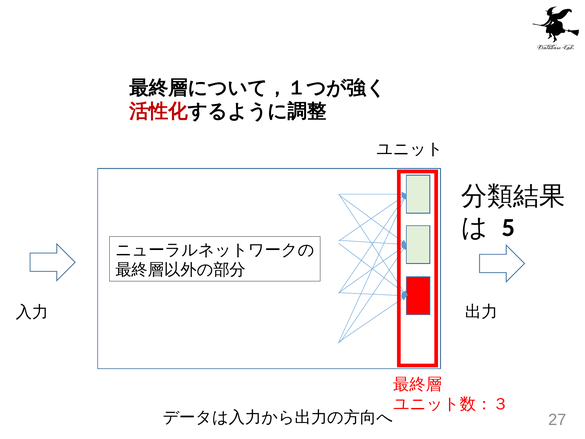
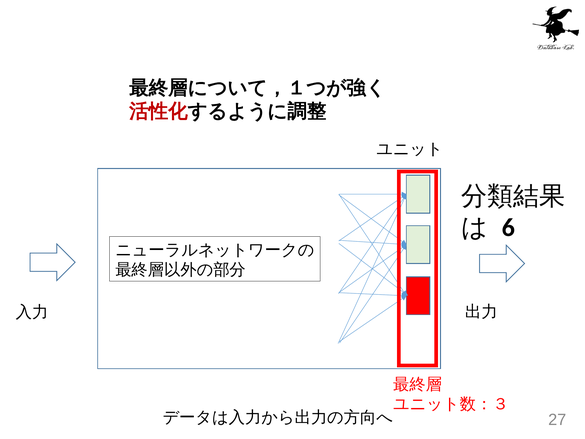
5: 5 -> 6
